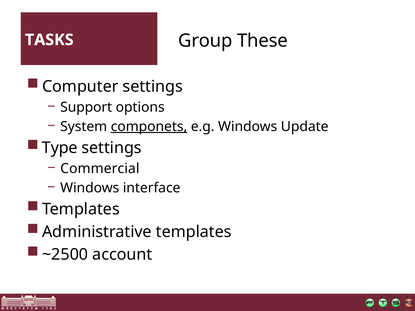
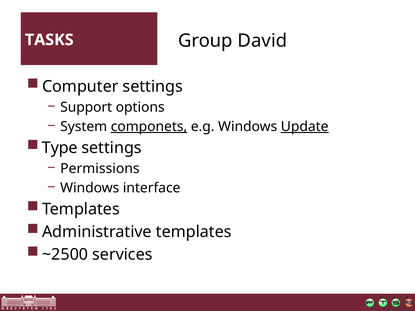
These: These -> David
Update underline: none -> present
Commercial: Commercial -> Permissions
account: account -> services
